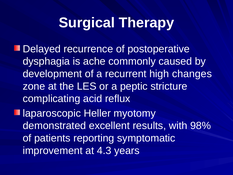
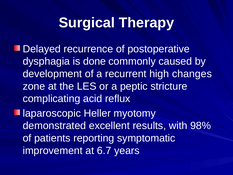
ache: ache -> done
4.3: 4.3 -> 6.7
